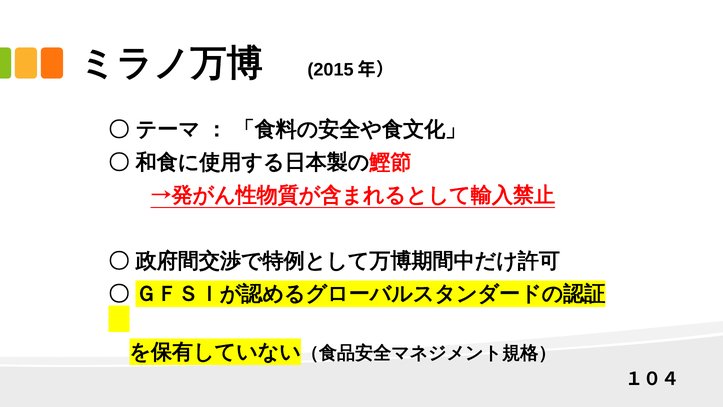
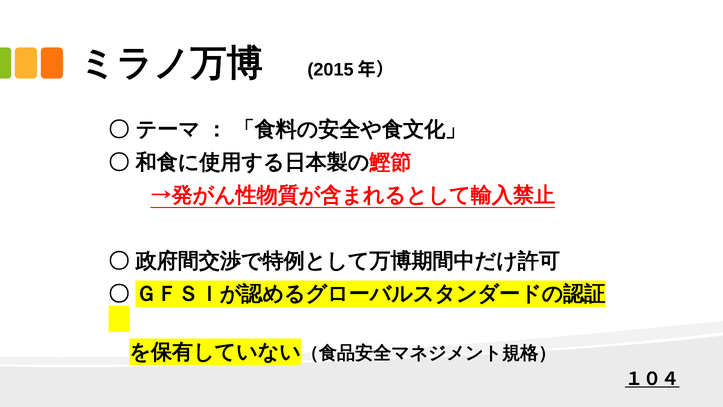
１０４ underline: none -> present
